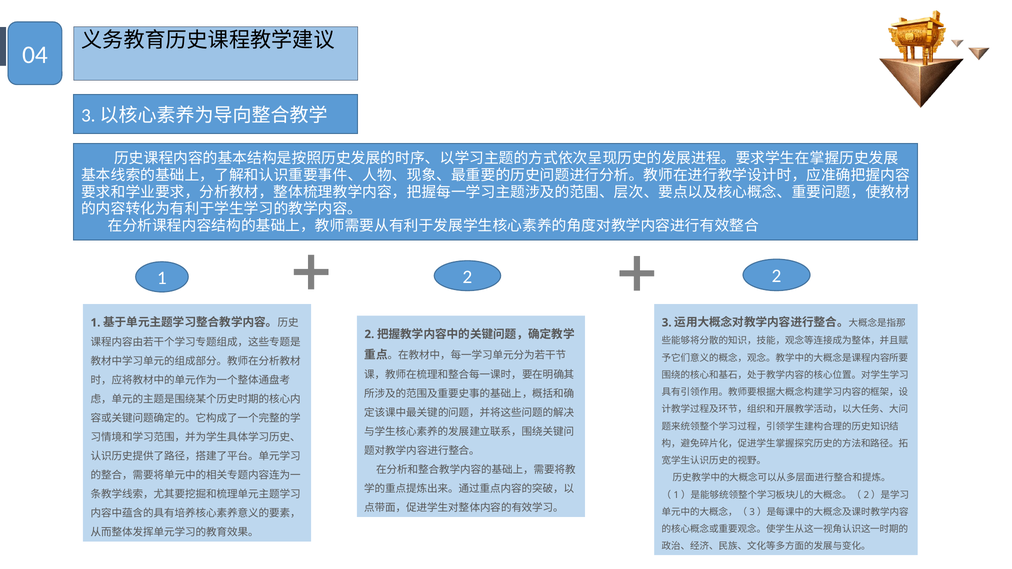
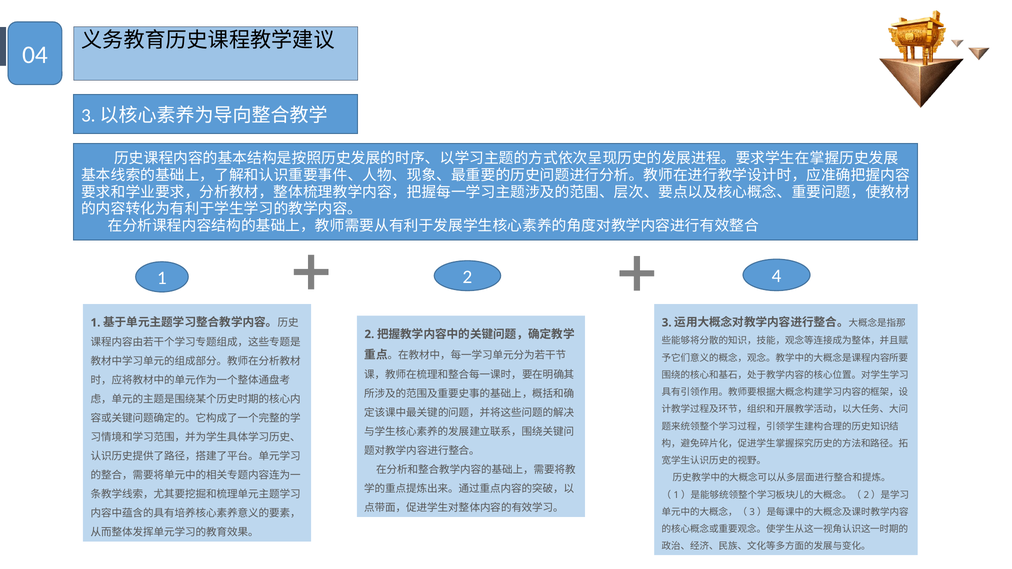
2 2: 2 -> 4
